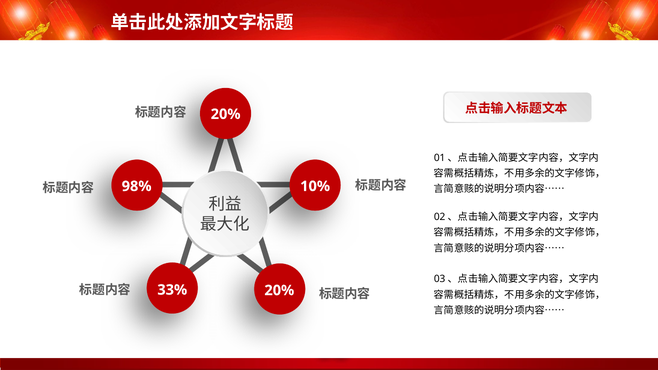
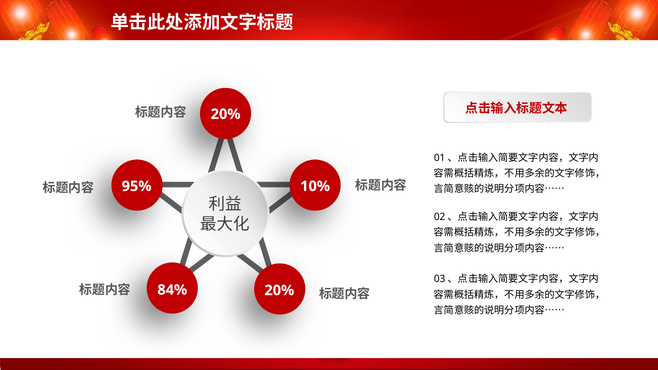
98%: 98% -> 95%
33%: 33% -> 84%
